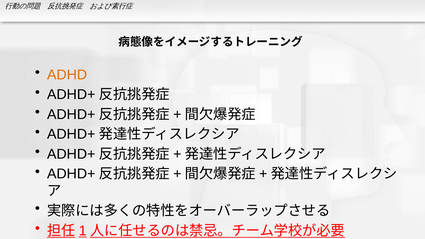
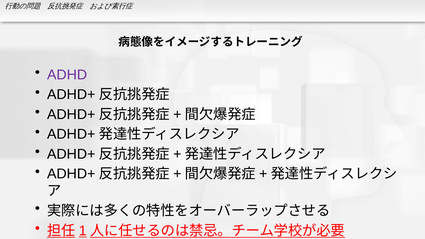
ADHD colour: orange -> purple
